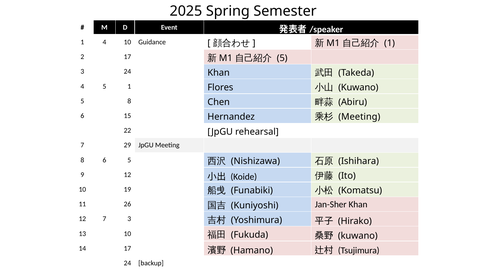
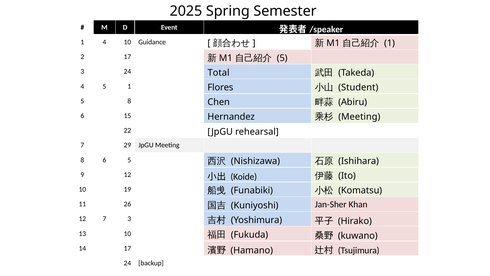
24 Khan: Khan -> Total
Kuwano at (358, 87): Kuwano -> Student
